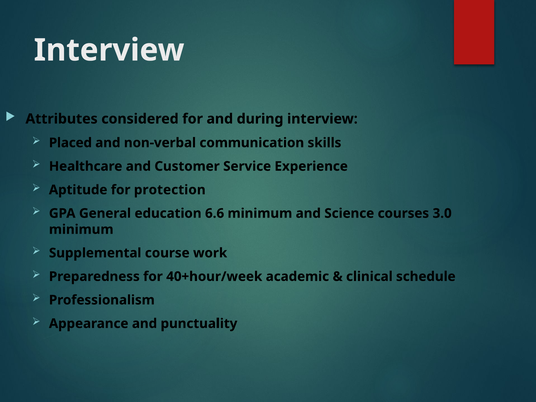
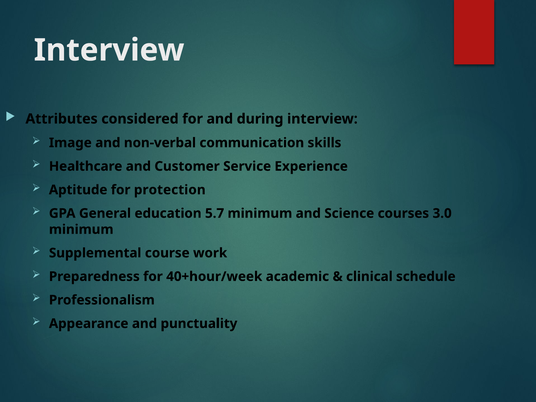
Placed: Placed -> Image
6.6: 6.6 -> 5.7
